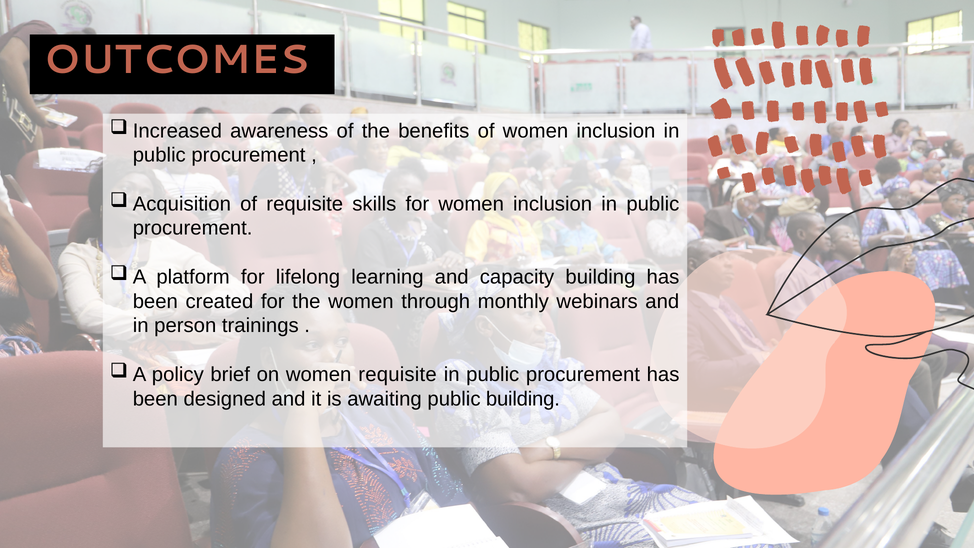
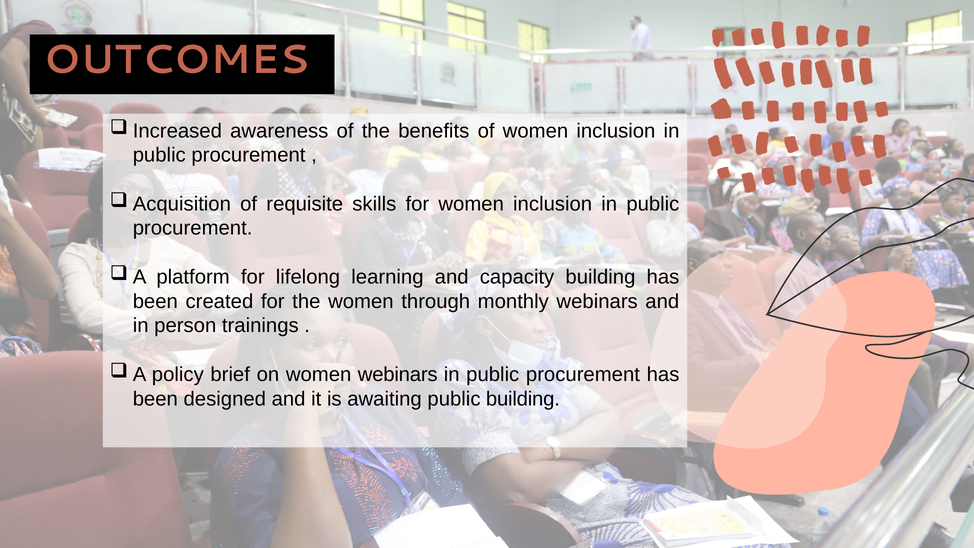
women requisite: requisite -> webinars
